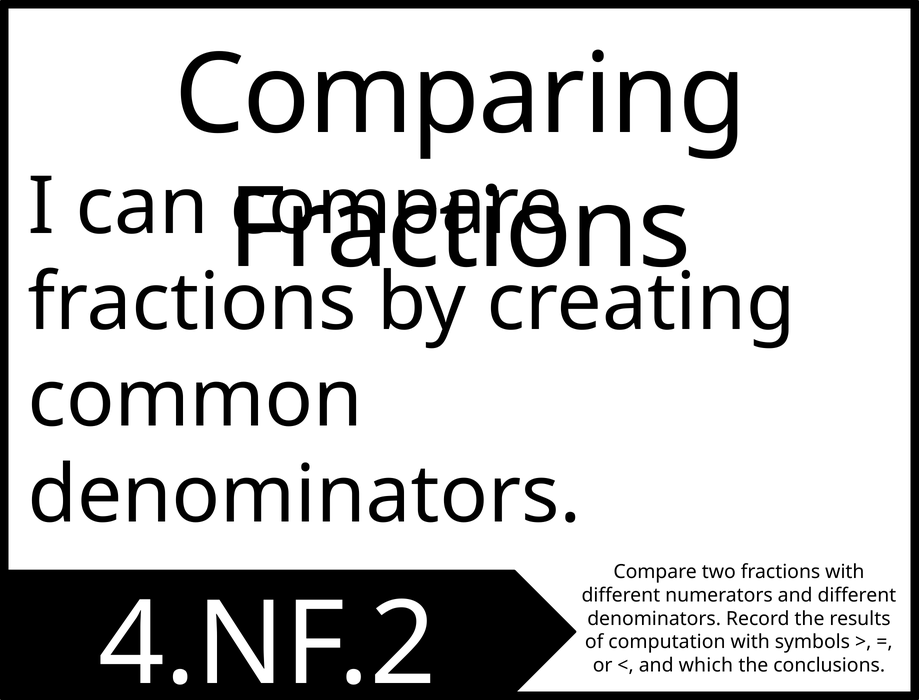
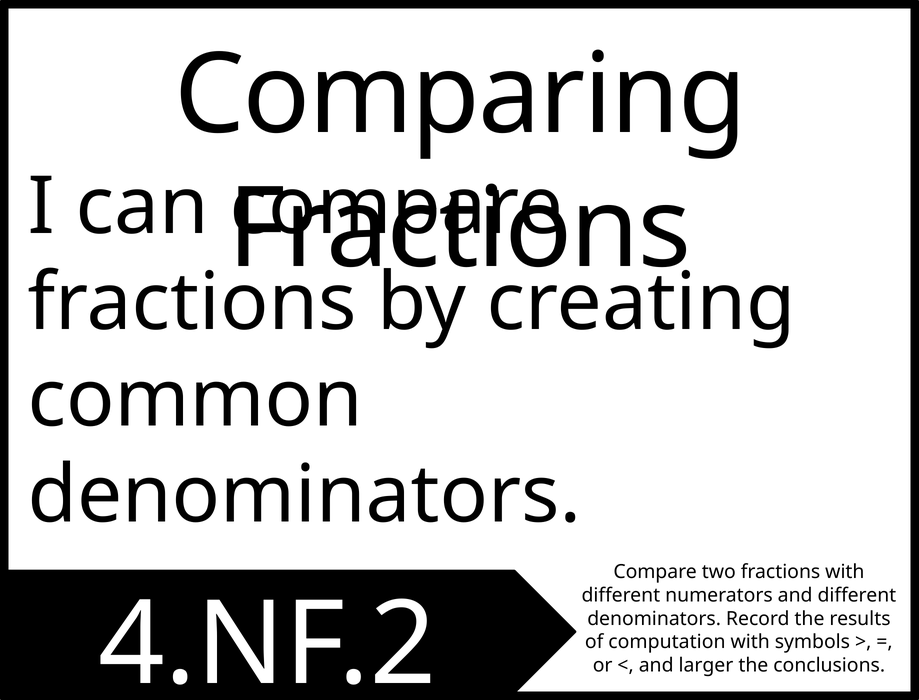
which: which -> larger
